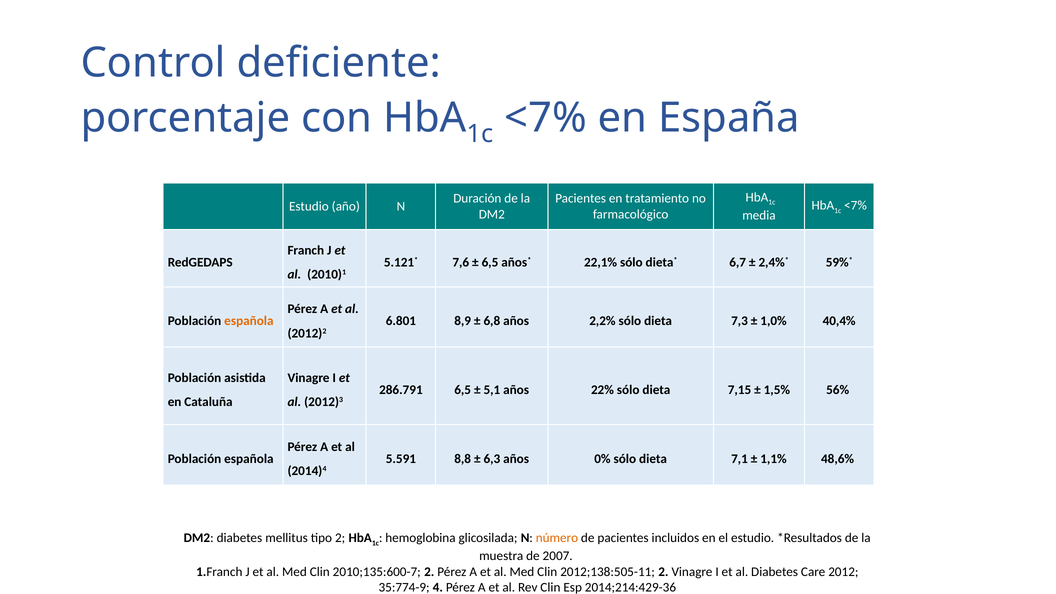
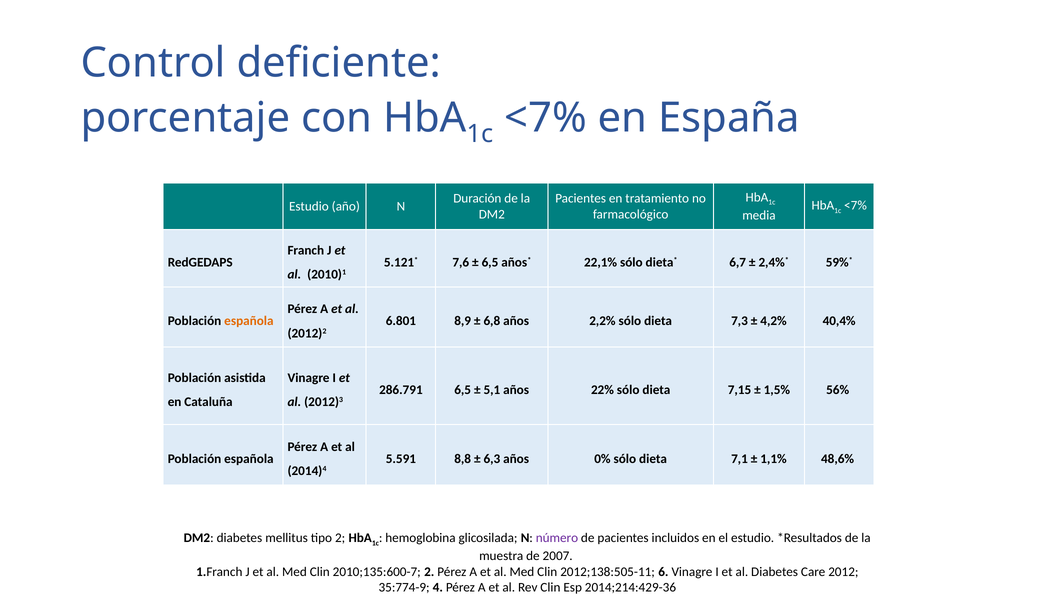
1,0%: 1,0% -> 4,2%
número colour: orange -> purple
2012;138:505-11 2: 2 -> 6
